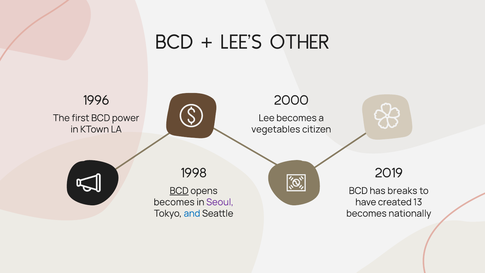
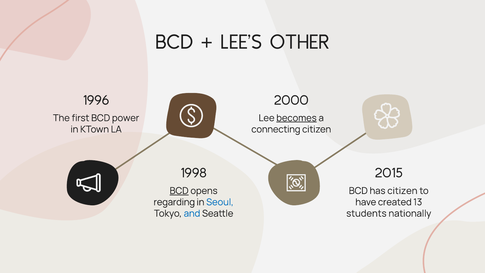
becomes at (297, 118) underline: none -> present
vegetables: vegetables -> connecting
2019: 2019 -> 2015
has breaks: breaks -> citizen
becomes at (174, 202): becomes -> regarding
Seoul colour: purple -> blue
becomes at (366, 213): becomes -> students
